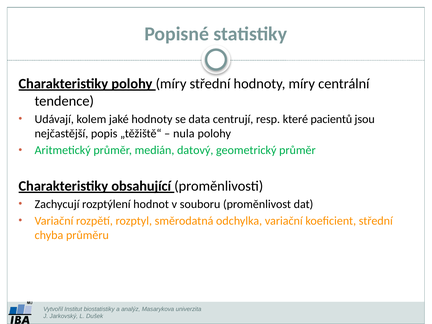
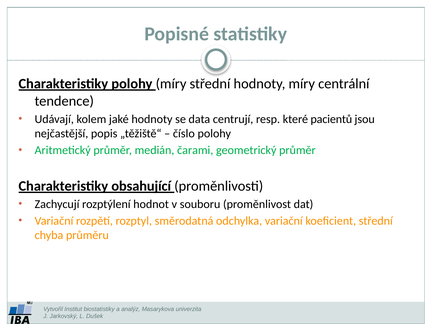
nula: nula -> číslo
datový: datový -> čarami
